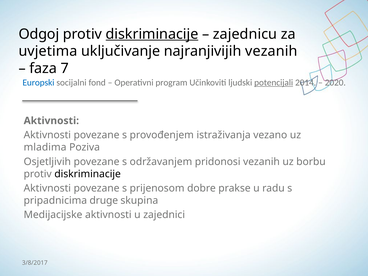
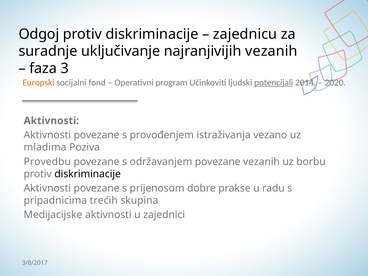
diskriminacije at (152, 34) underline: present -> none
uvjetima: uvjetima -> suradnje
7: 7 -> 3
Europski colour: blue -> orange
Osjetljivih: Osjetljivih -> Provedbu
održavanjem pridonosi: pridonosi -> povezane
druge: druge -> trećih
